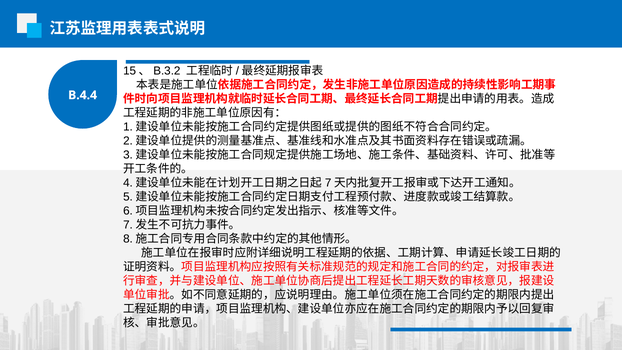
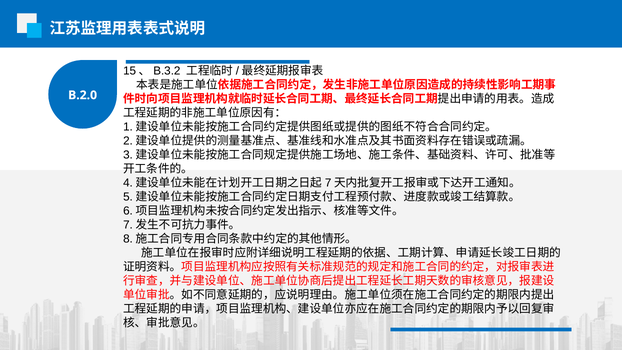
B.4.4: B.4.4 -> B.2.0
